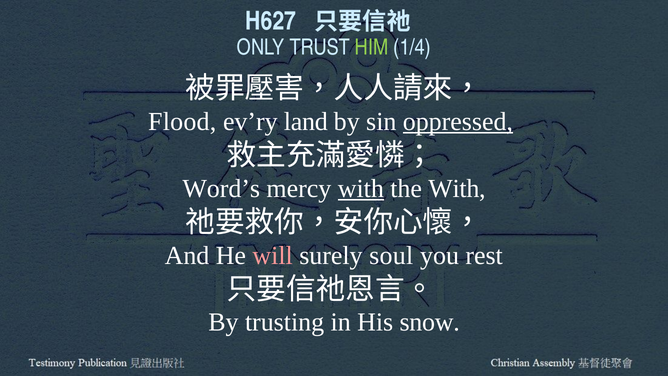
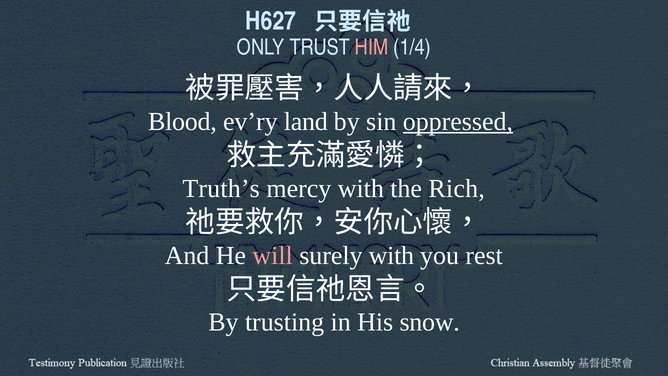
HIM colour: light green -> pink
Flood: Flood -> Blood
Word’s: Word’s -> Truth’s
with at (361, 189) underline: present -> none
the With: With -> Rich
surely soul: soul -> with
